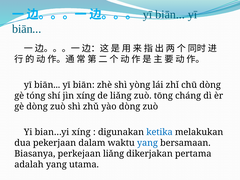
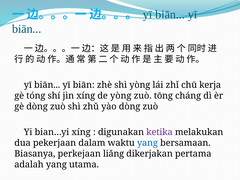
chū dòng: dòng -> kerja
de liǎng: liǎng -> yòng
ketika colour: blue -> purple
